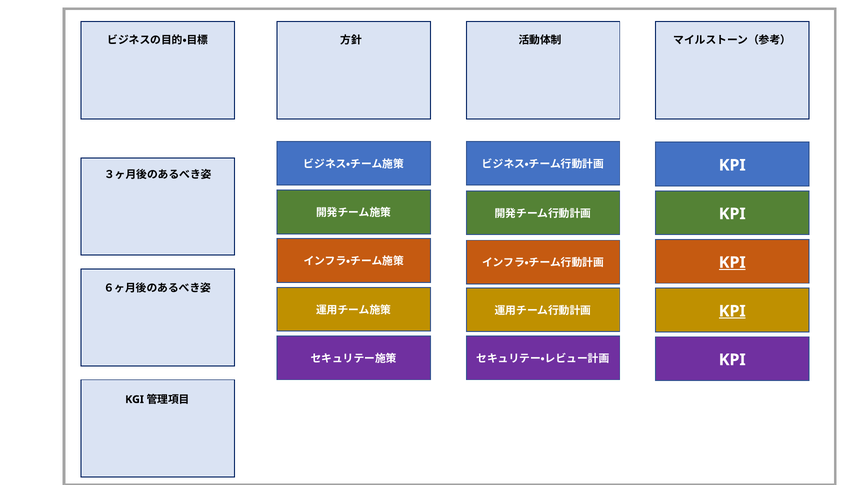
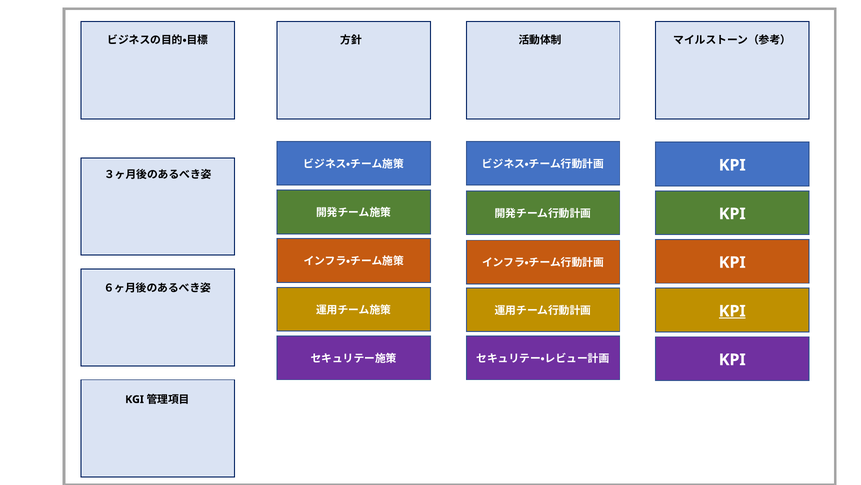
KPI at (732, 262) underline: present -> none
